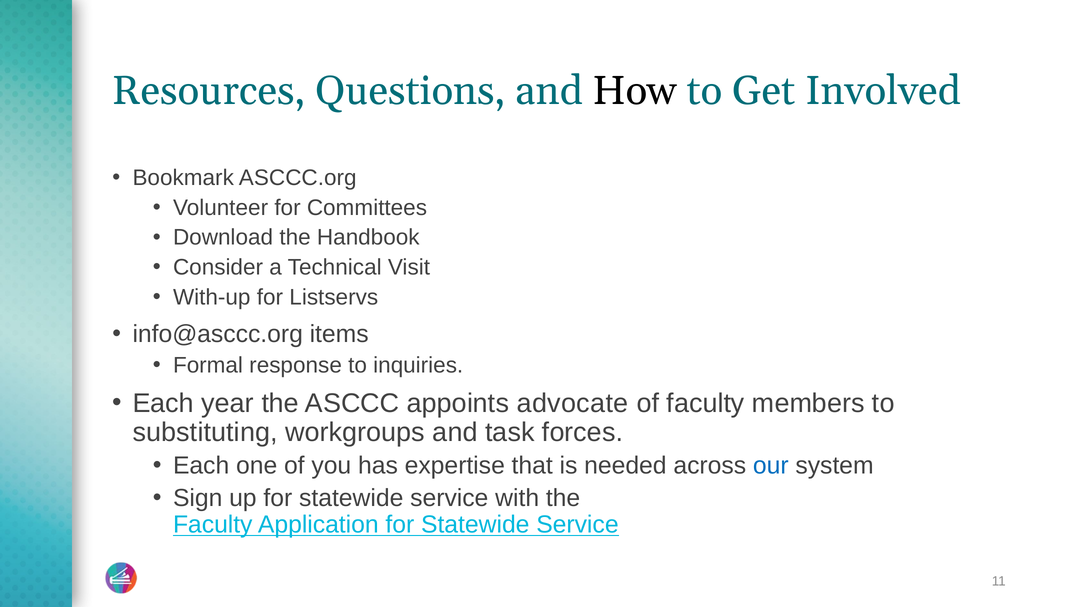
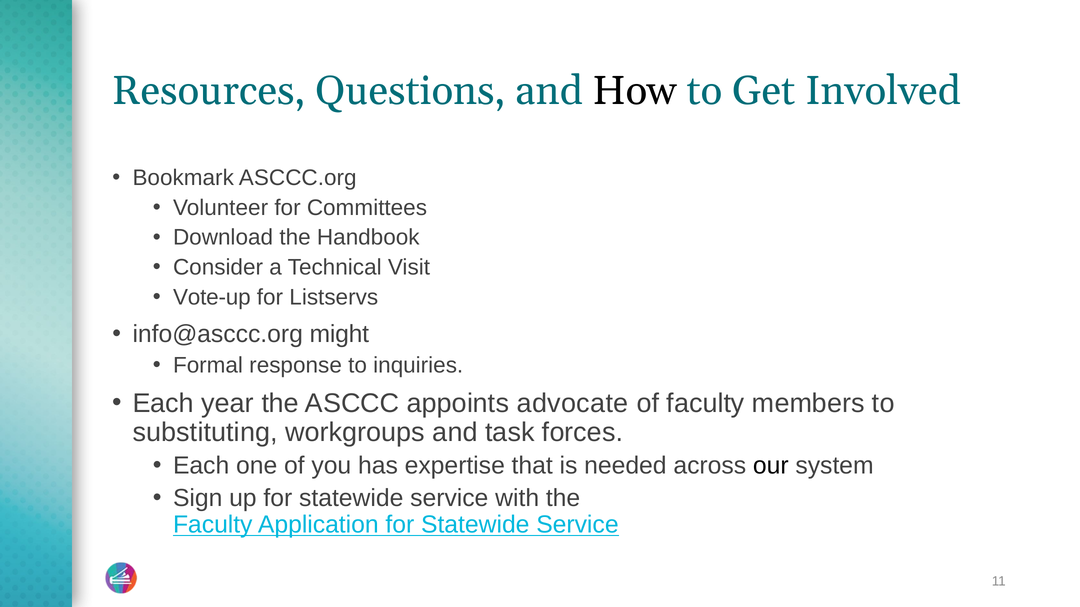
With-up: With-up -> Vote-up
items: items -> might
our colour: blue -> black
